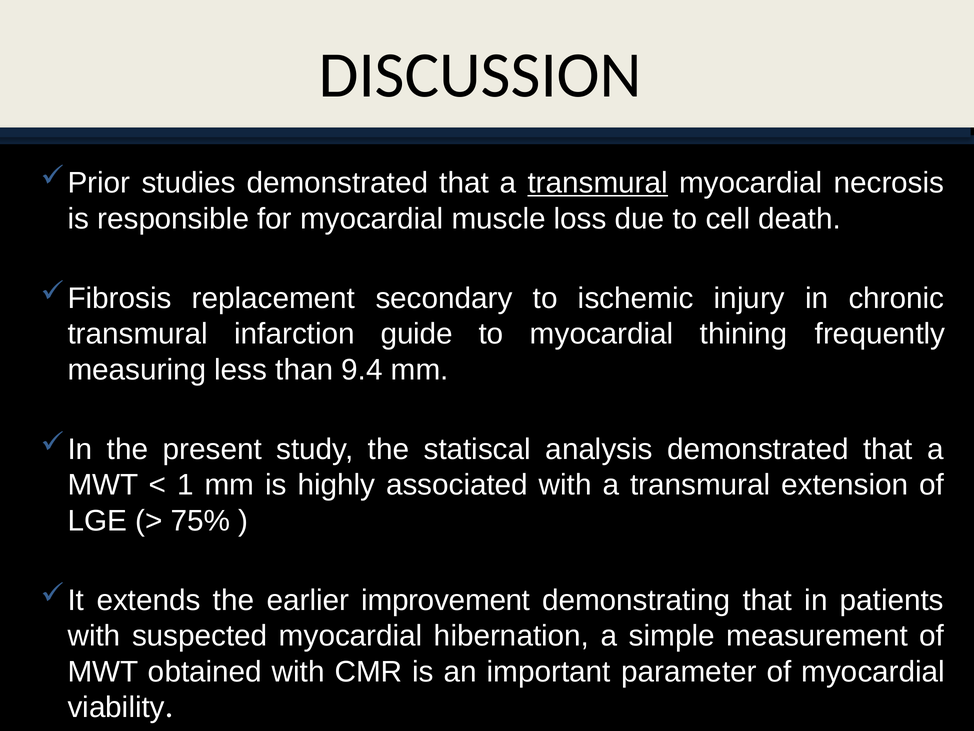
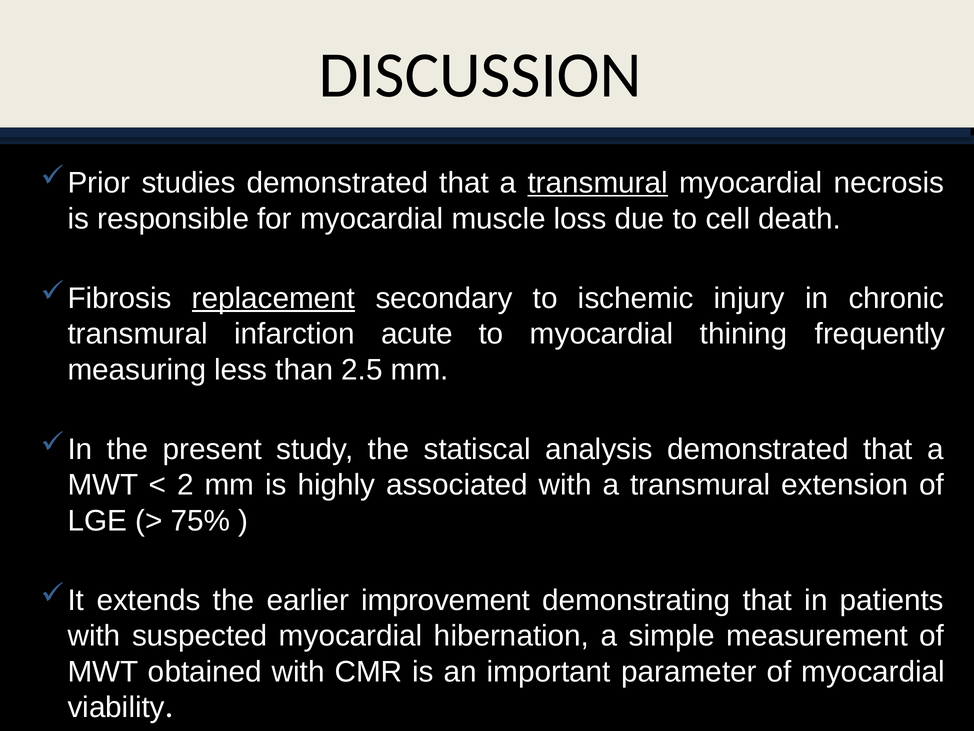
replacement underline: none -> present
guide: guide -> acute
9.4: 9.4 -> 2.5
1: 1 -> 2
